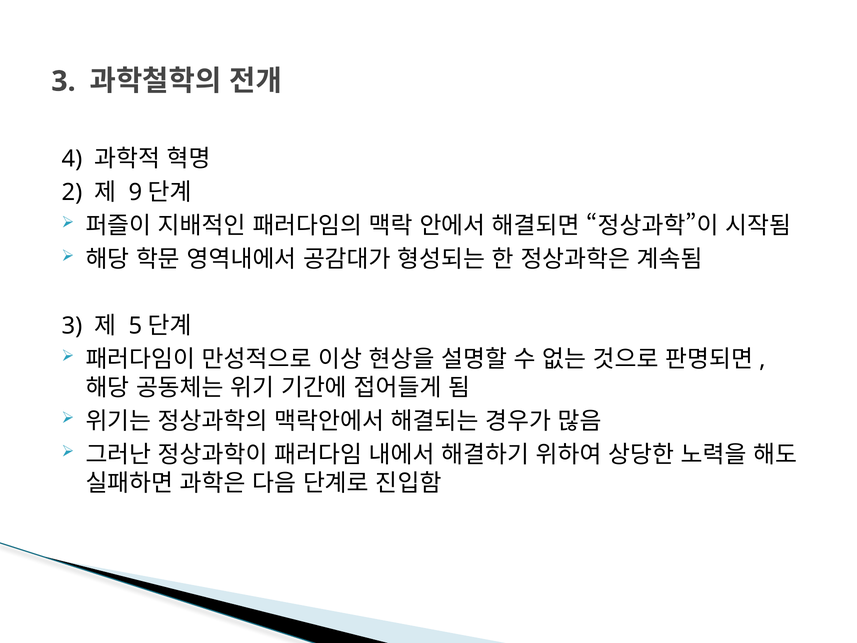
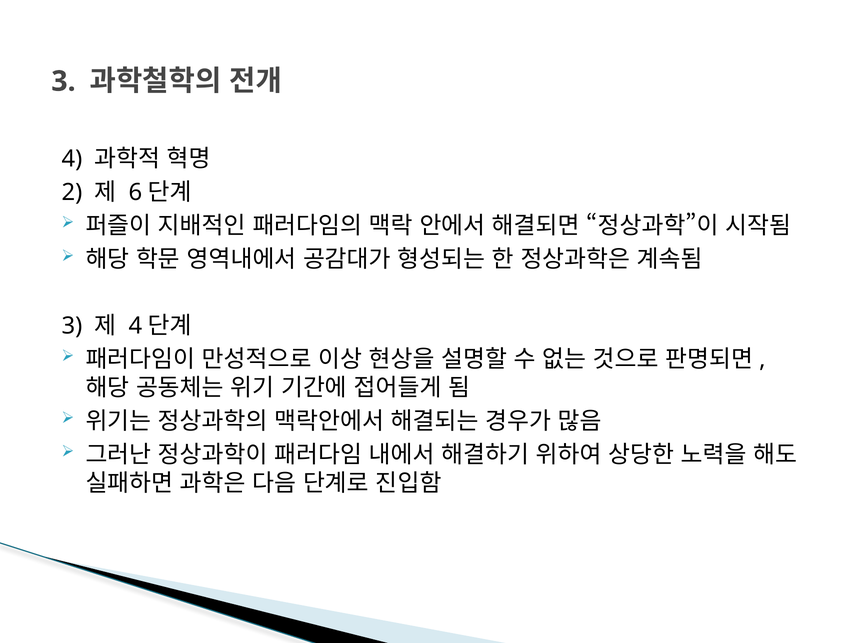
9: 9 -> 6
5 at (135, 326): 5 -> 4
